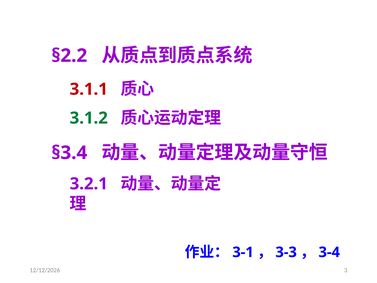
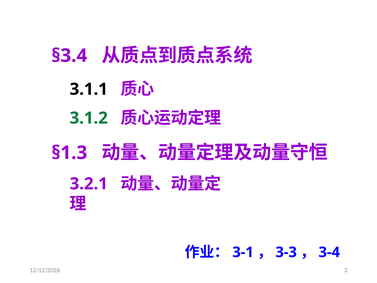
§2.2: §2.2 -> §3.4
3.1.1 colour: red -> black
§3.4: §3.4 -> §1.3
